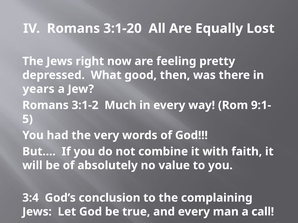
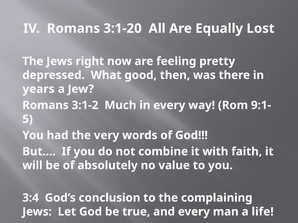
call: call -> life
